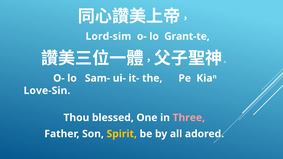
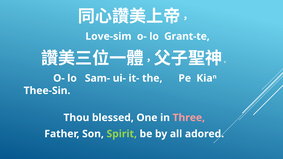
Lord-sim: Lord-sim -> Love-sim
Love-Sin: Love-Sin -> Thee-Sin
Spirit colour: yellow -> light green
